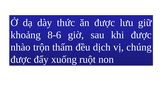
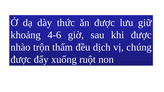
8-6: 8-6 -> 4-6
